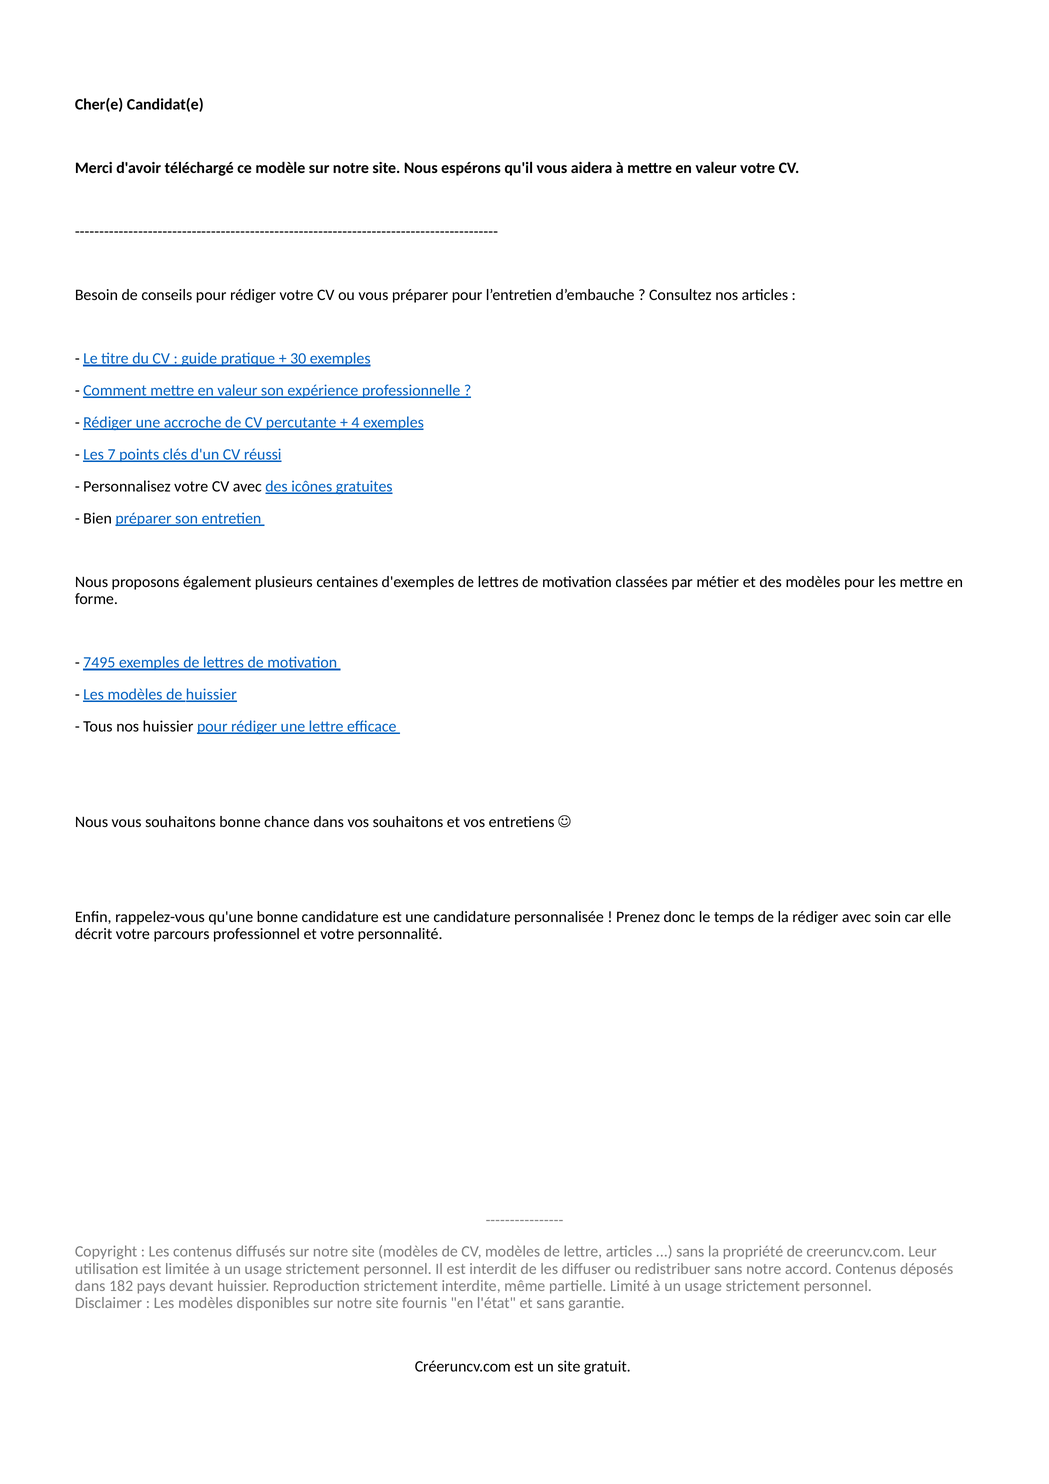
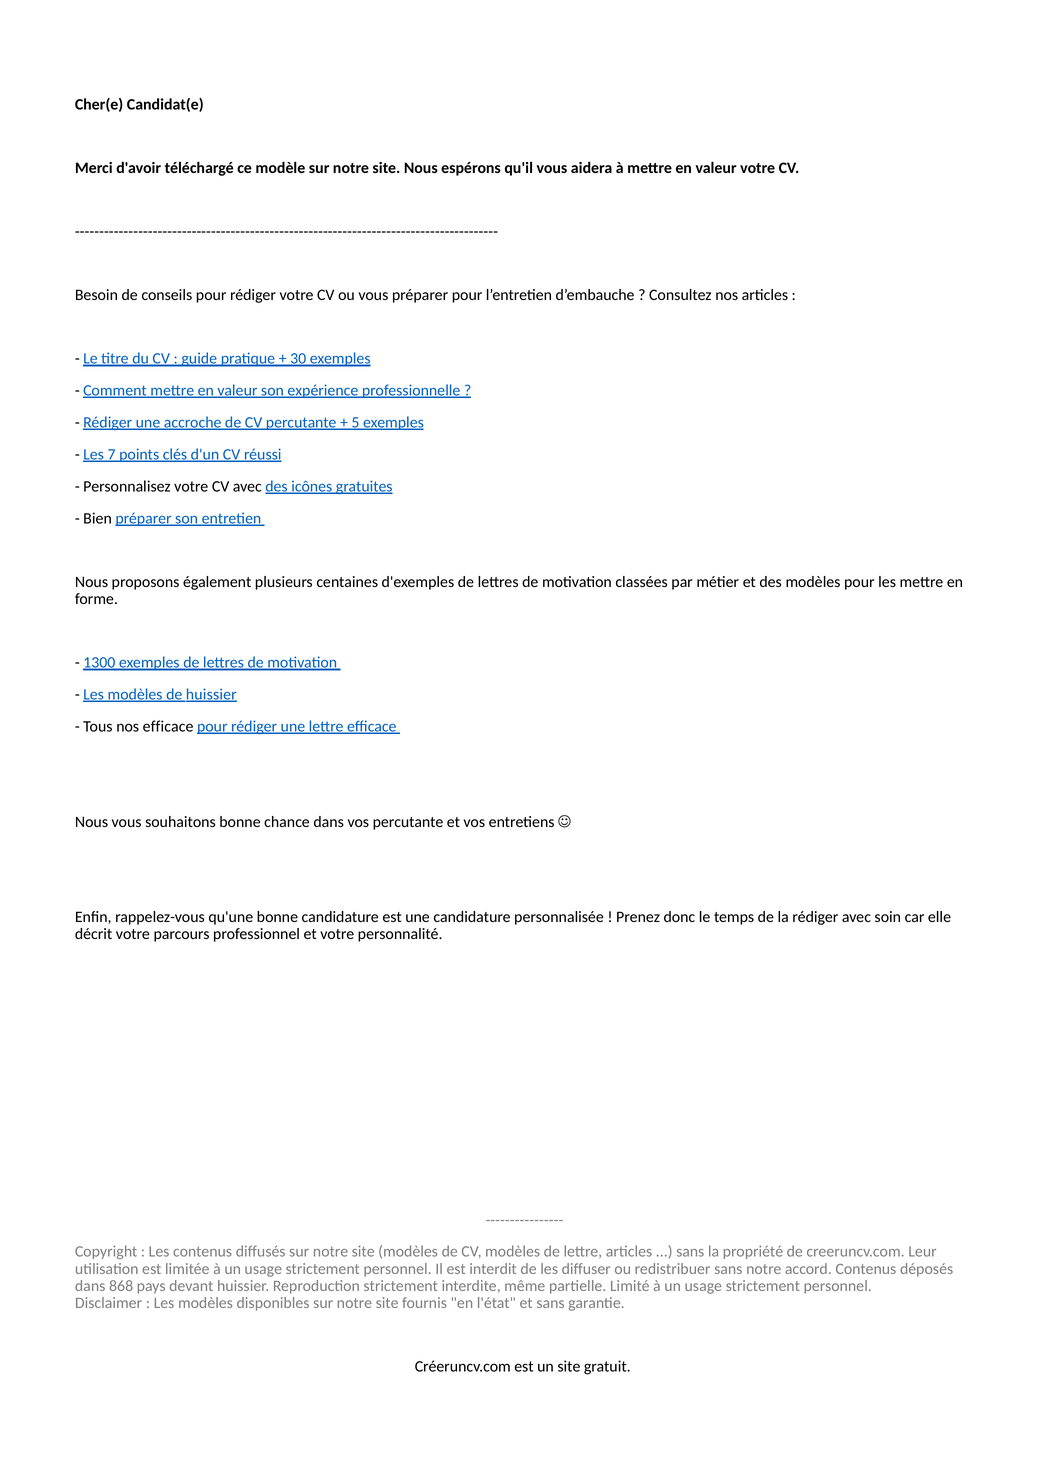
4: 4 -> 5
7495: 7495 -> 1300
nos huissier: huissier -> efficace
vos souhaitons: souhaitons -> percutante
182: 182 -> 868
